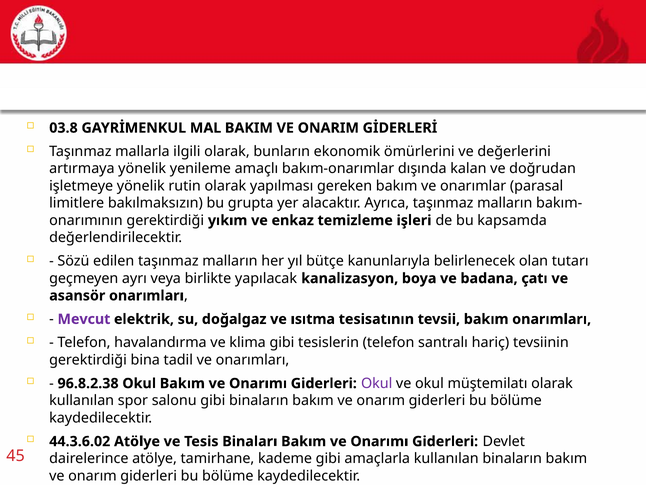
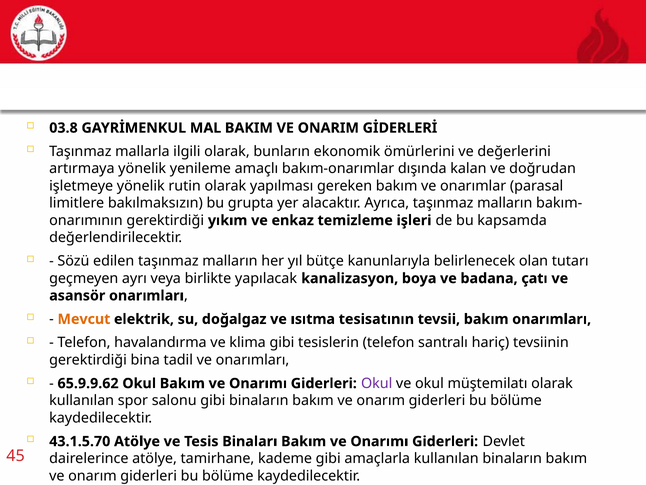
Mevcut colour: purple -> orange
96.8.2.38: 96.8.2.38 -> 65.9.9.62
44.3.6.02: 44.3.6.02 -> 43.1.5.70
